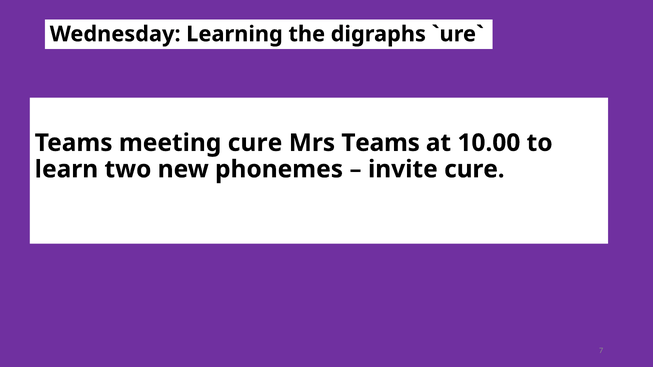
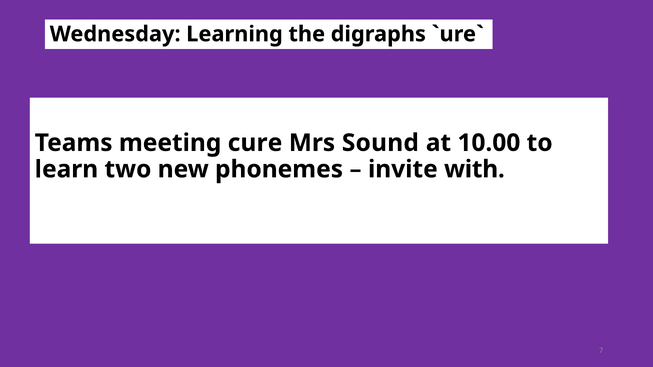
Mrs Teams: Teams -> Sound
invite cure: cure -> with
